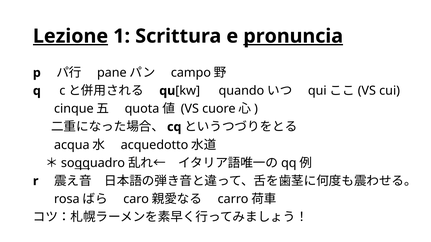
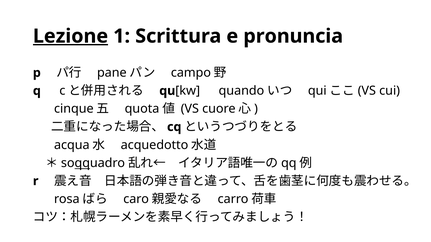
pronuncia underline: present -> none
